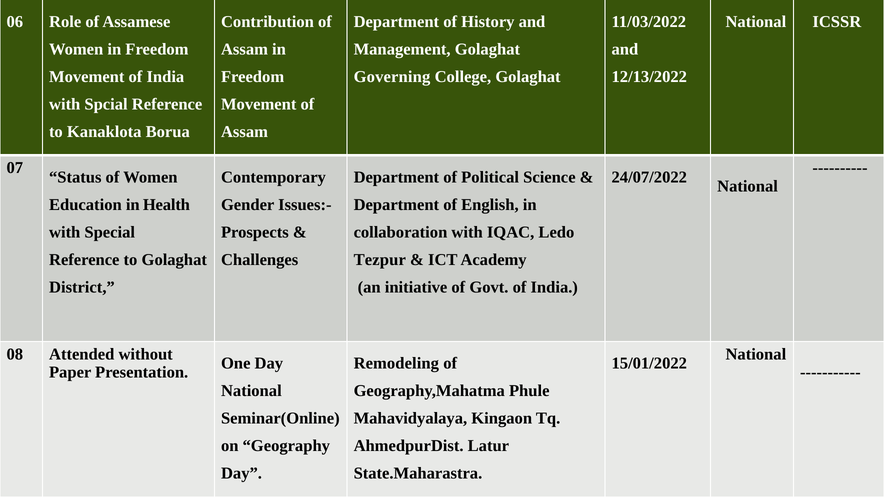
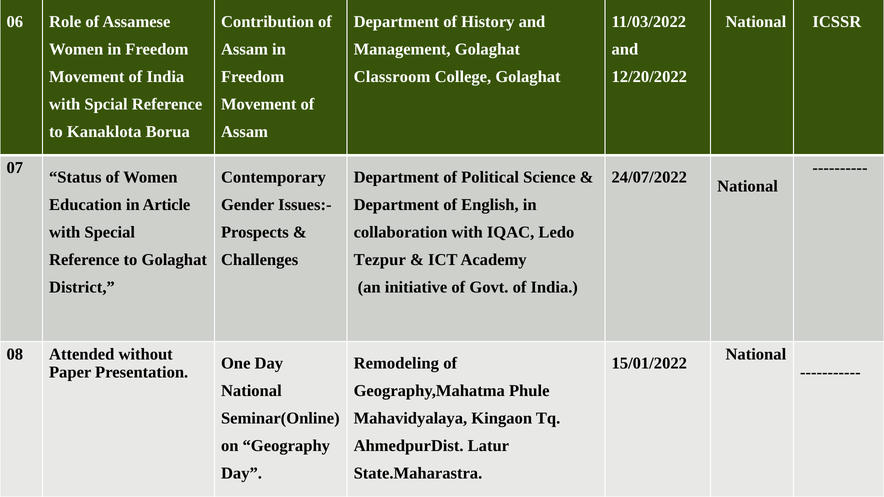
Governing: Governing -> Classroom
12/13/2022: 12/13/2022 -> 12/20/2022
Health: Health -> Article
